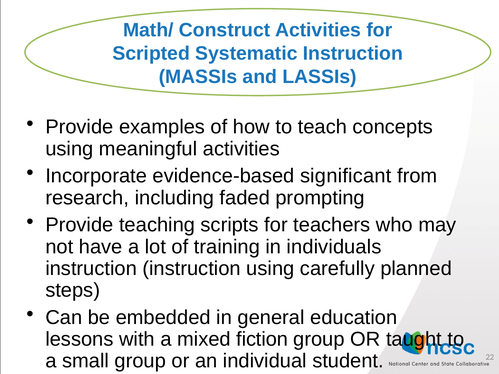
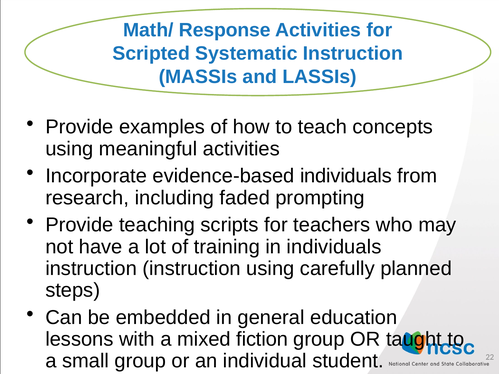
Construct: Construct -> Response
evidence-based significant: significant -> individuals
